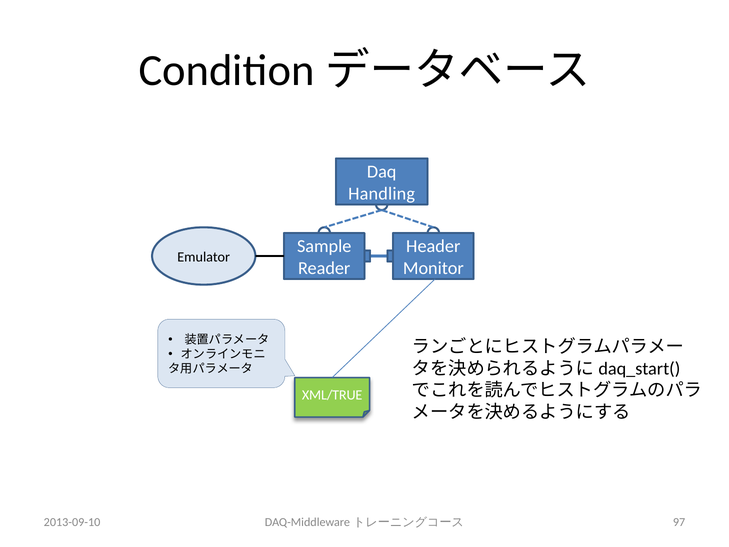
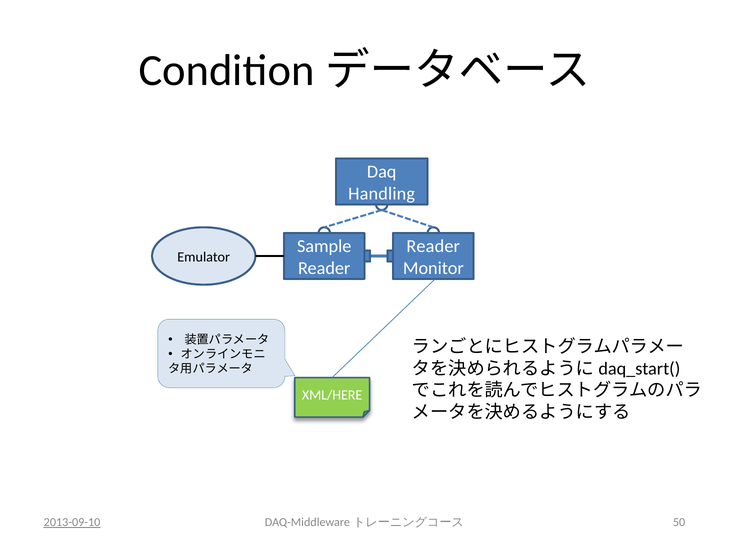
Header at (433, 246): Header -> Reader
XML/TRUE: XML/TRUE -> XML/HERE
2013-09-10 underline: none -> present
97: 97 -> 50
